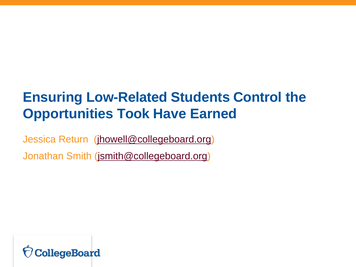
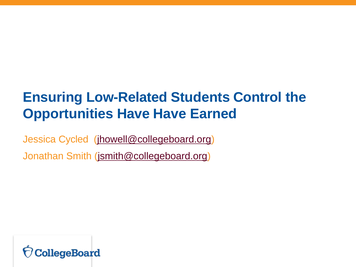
Opportunities Took: Took -> Have
Return: Return -> Cycled
